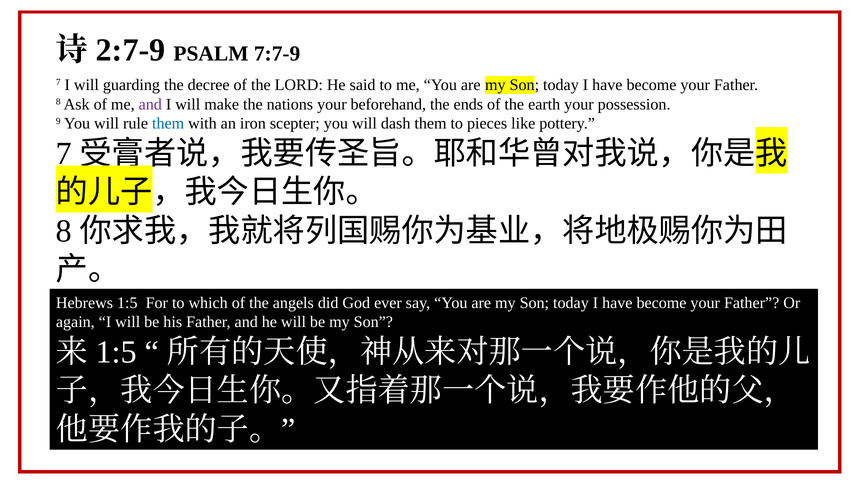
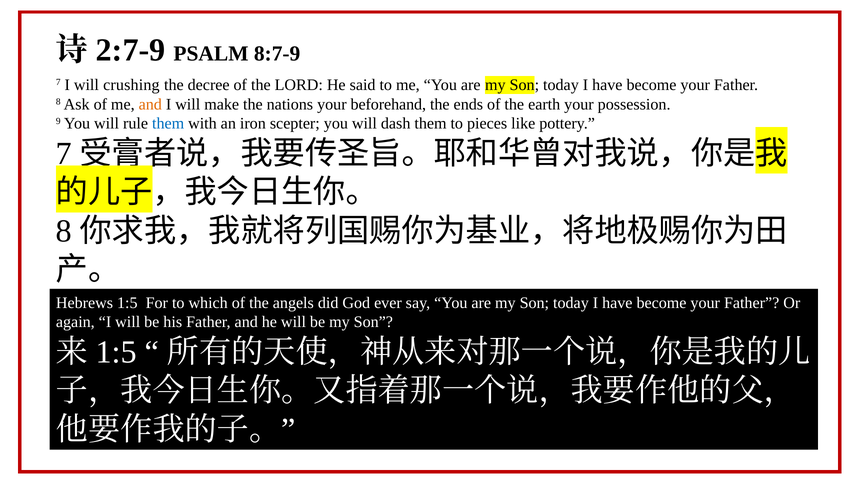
7:7-9: 7:7-9 -> 8:7-9
guarding: guarding -> crushing
and at (150, 104) colour: purple -> orange
